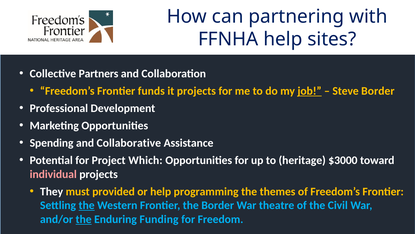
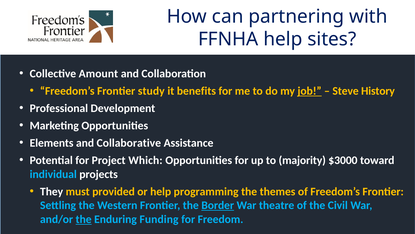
Partners: Partners -> Amount
funds: funds -> study
it projects: projects -> benefits
Steve Border: Border -> History
Spending: Spending -> Elements
heritage: heritage -> majority
individual colour: pink -> light blue
the at (87, 205) underline: present -> none
Border at (218, 205) underline: none -> present
